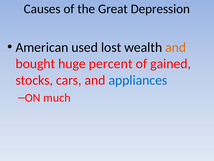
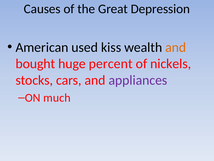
lost: lost -> kiss
gained: gained -> nickels
appliances colour: blue -> purple
